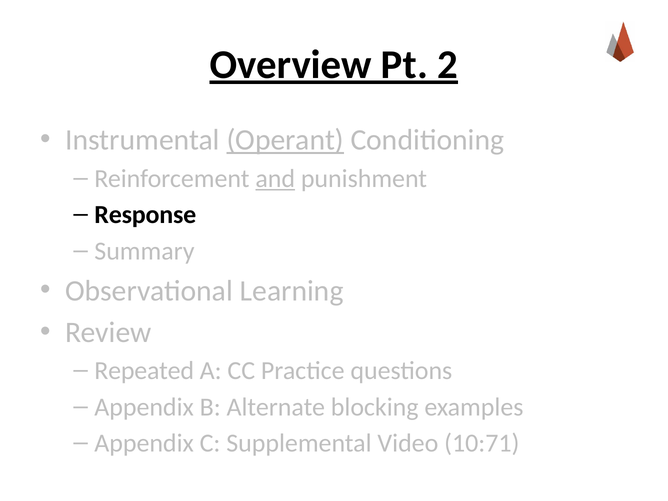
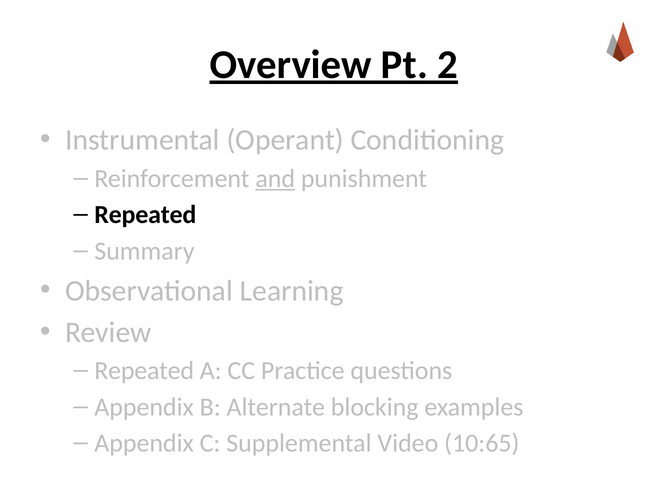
Operant underline: present -> none
Response at (145, 215): Response -> Repeated
10:71: 10:71 -> 10:65
